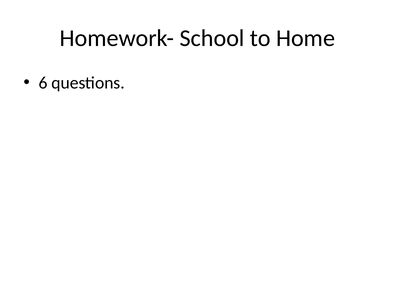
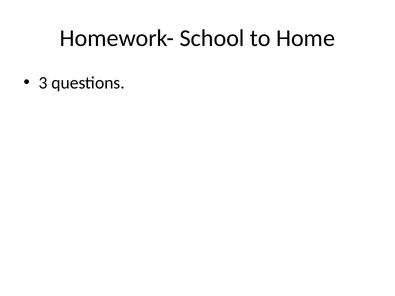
6: 6 -> 3
